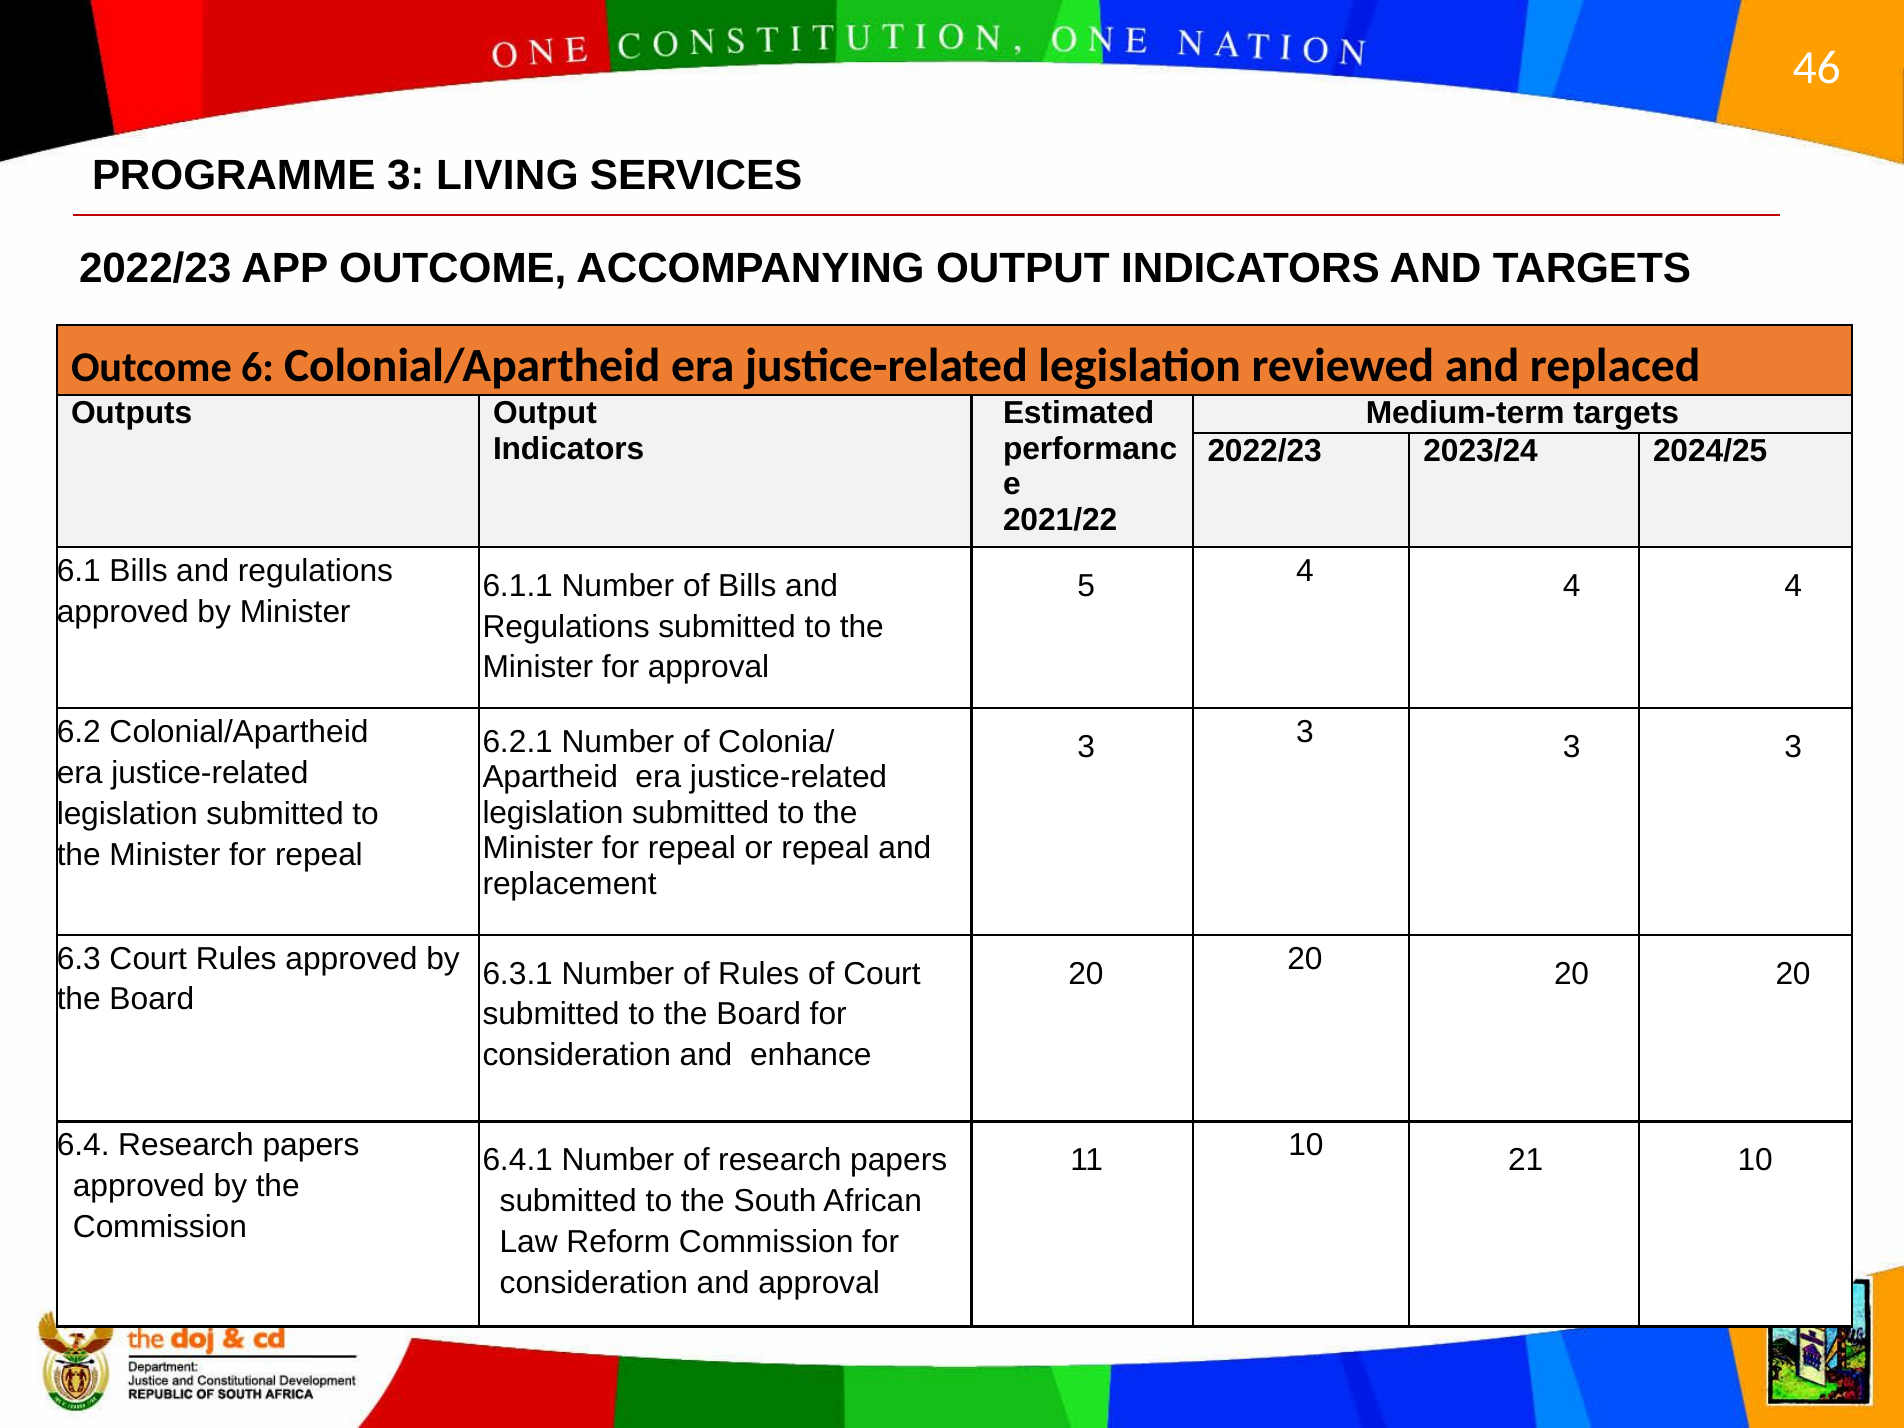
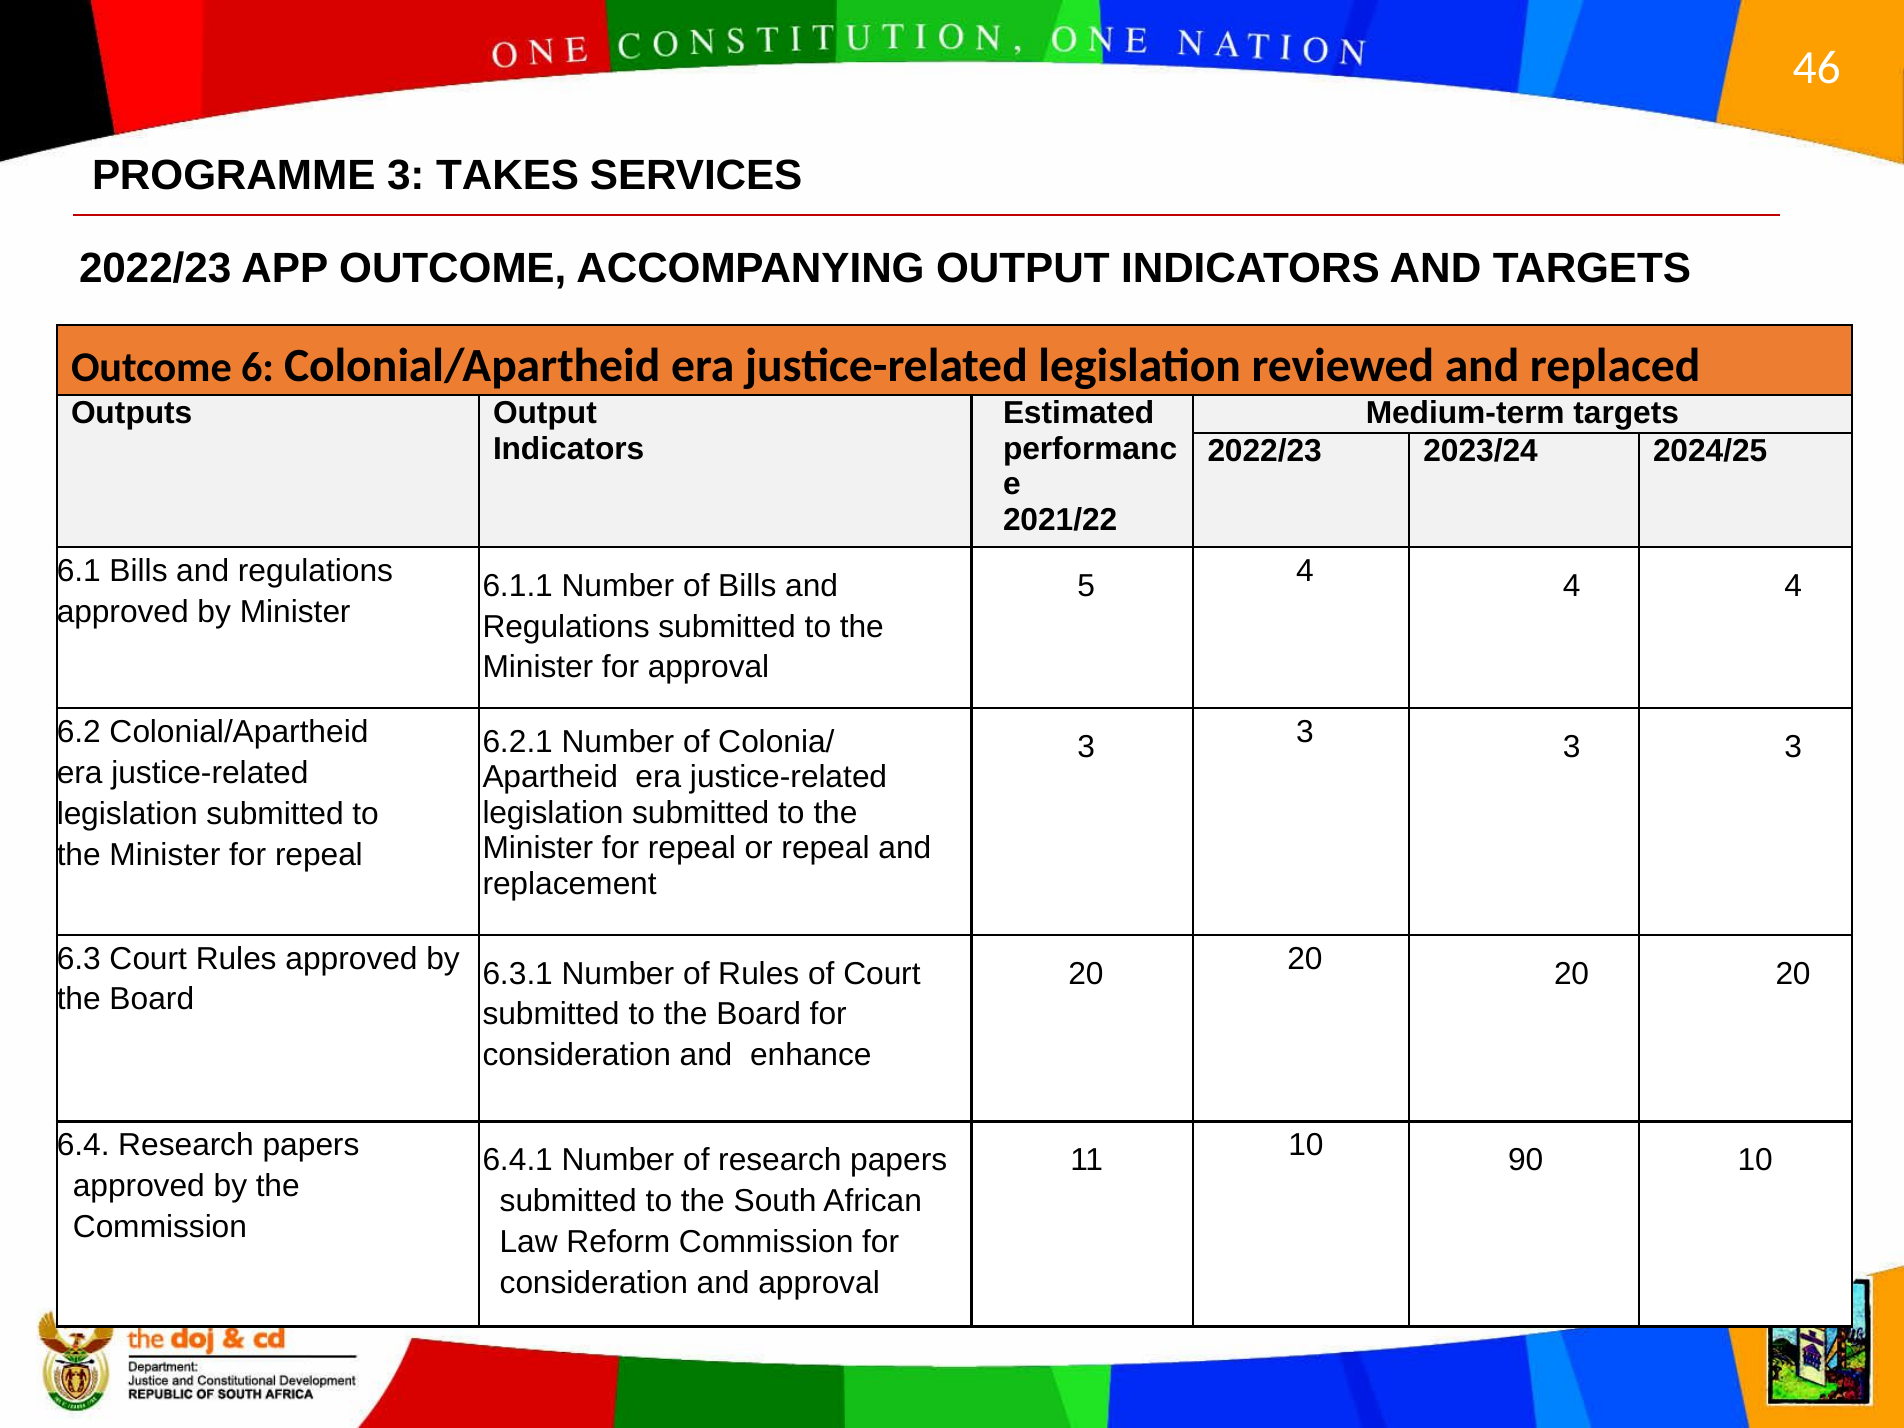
LIVING: LIVING -> TAKES
21: 21 -> 90
